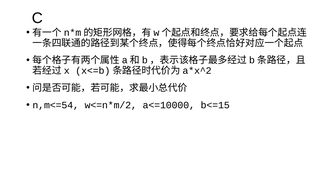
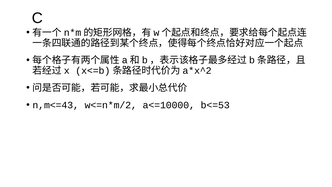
n,m<=54: n,m<=54 -> n,m<=43
b<=15: b<=15 -> b<=53
